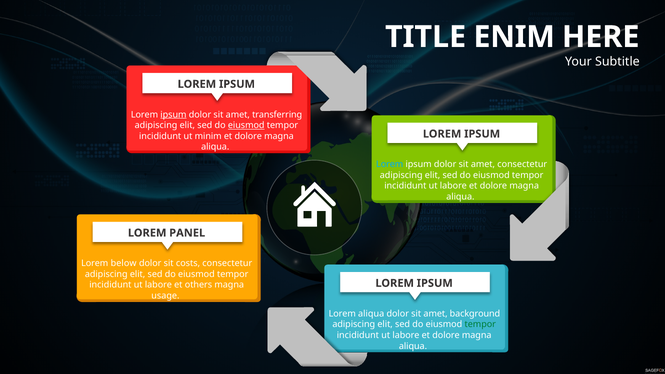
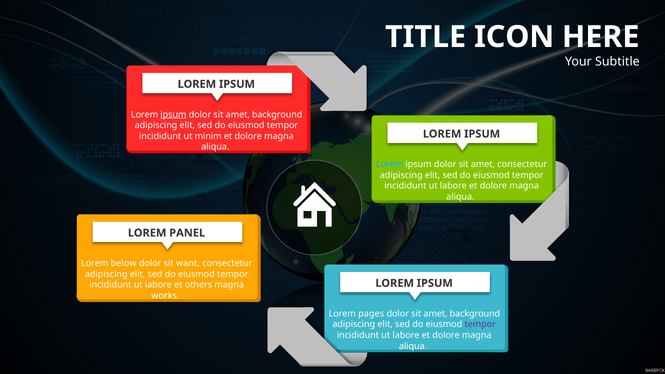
ENIM: ENIM -> ICON
transferring at (277, 115): transferring -> background
eiusmod at (246, 125) underline: present -> none
costs: costs -> want
usage: usage -> works
aliqua at (371, 314): aliqua -> pages
tempor at (480, 324) colour: green -> purple
